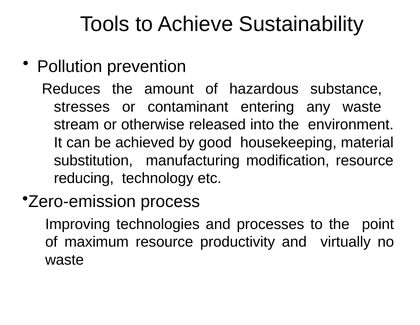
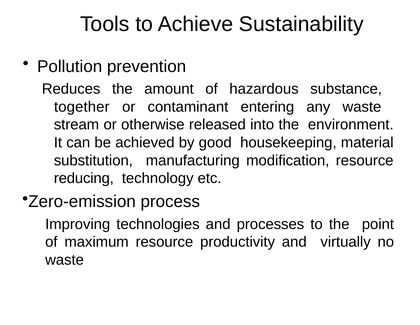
stresses: stresses -> together
